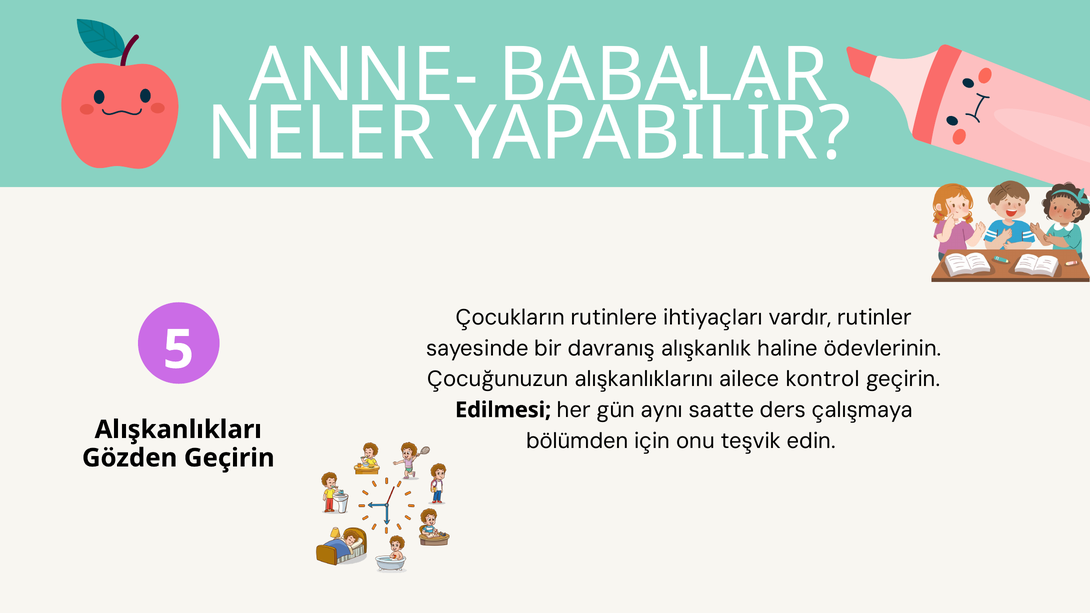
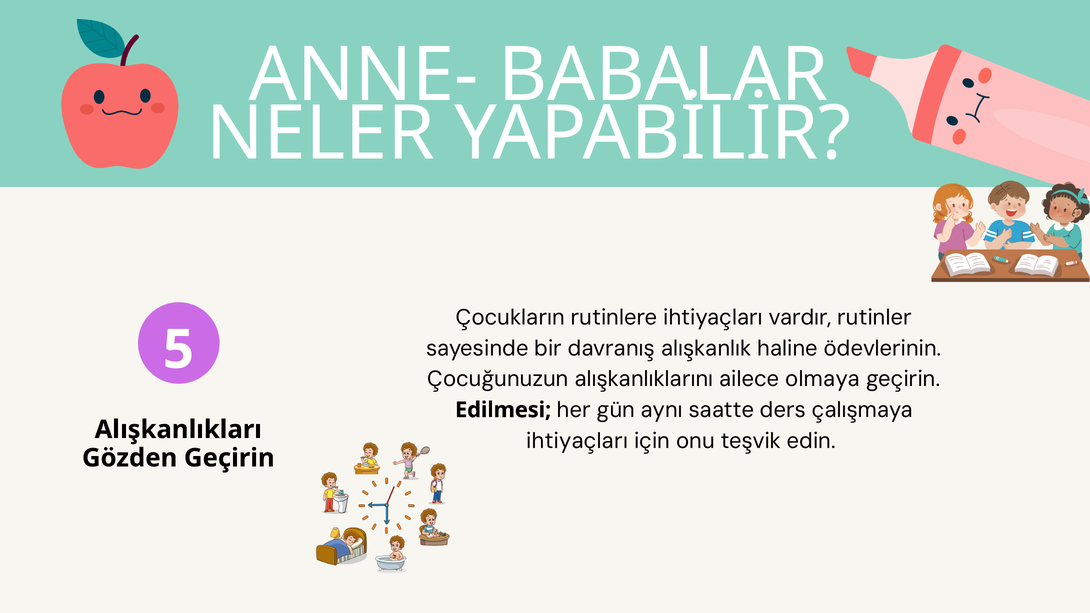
kontrol: kontrol -> olmaya
bölümden at (577, 441): bölümden -> ihtiyaçları
